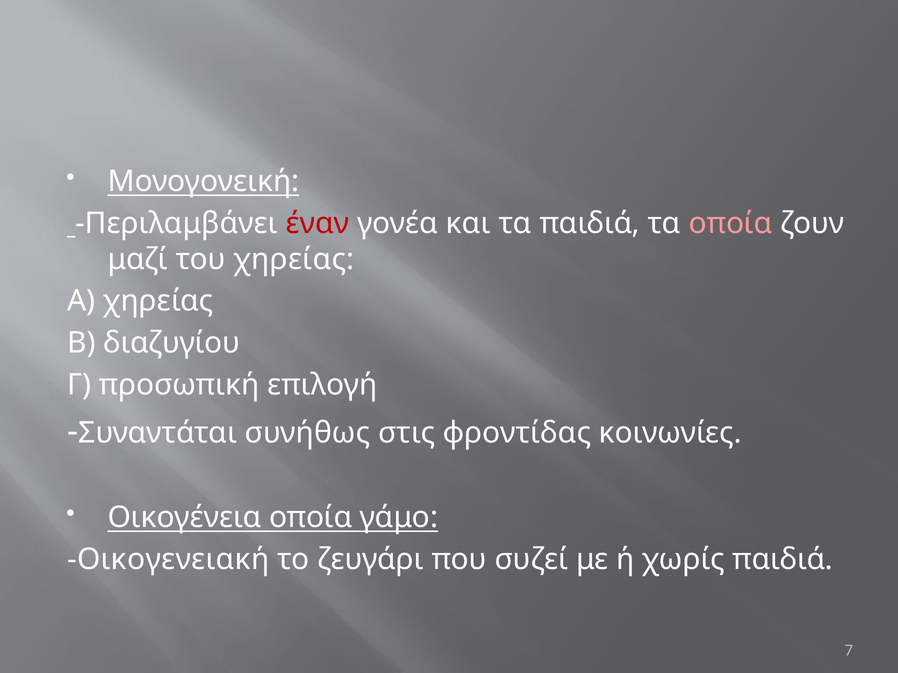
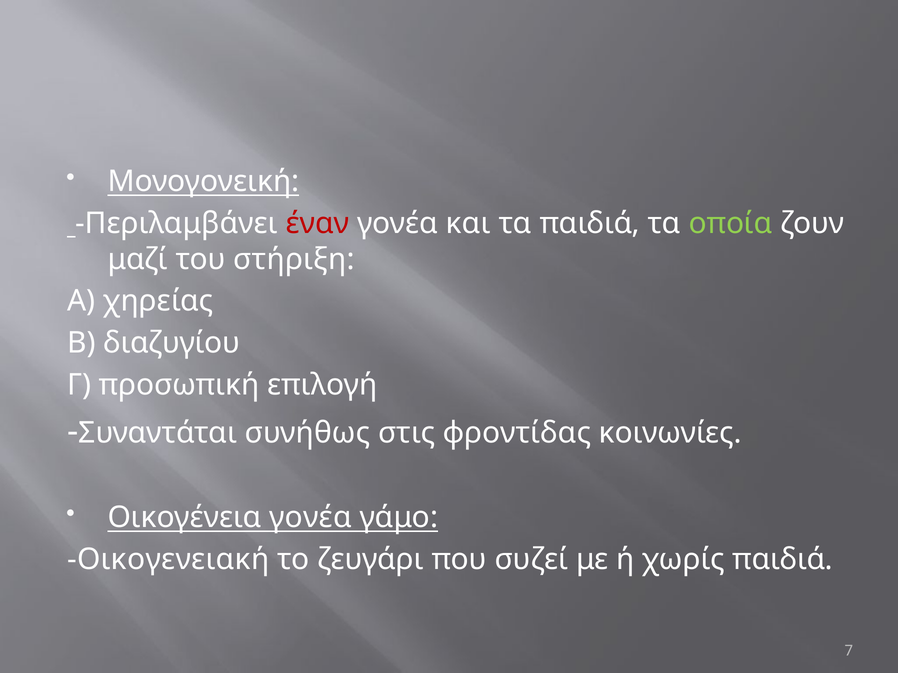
οποία at (731, 224) colour: pink -> light green
του χηρείας: χηρείας -> στήριξη
Οικογένεια οποία: οποία -> γονέα
